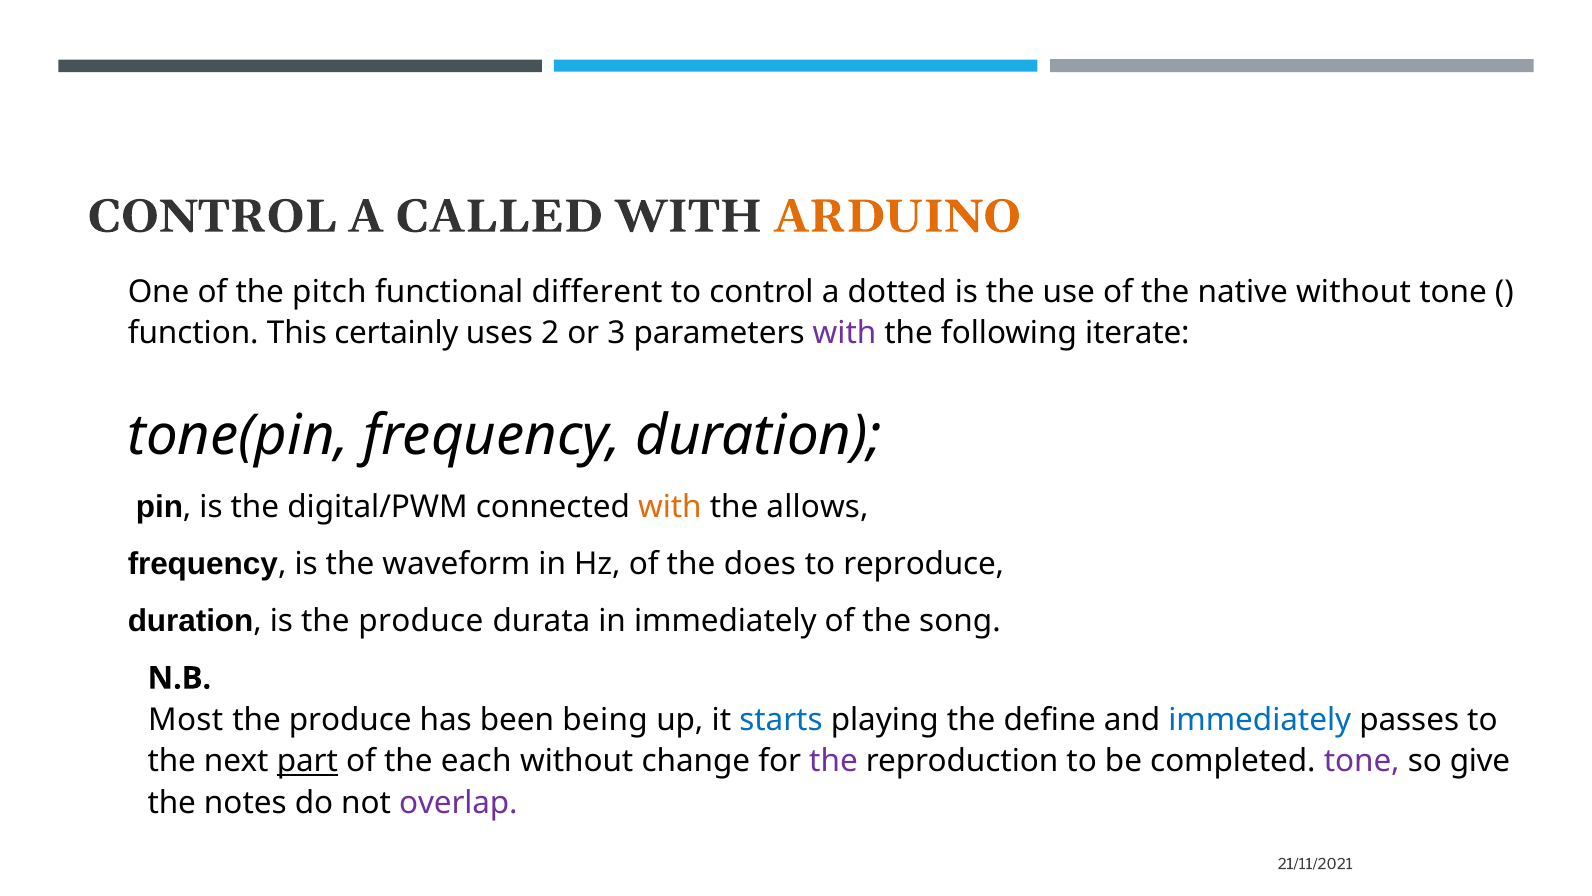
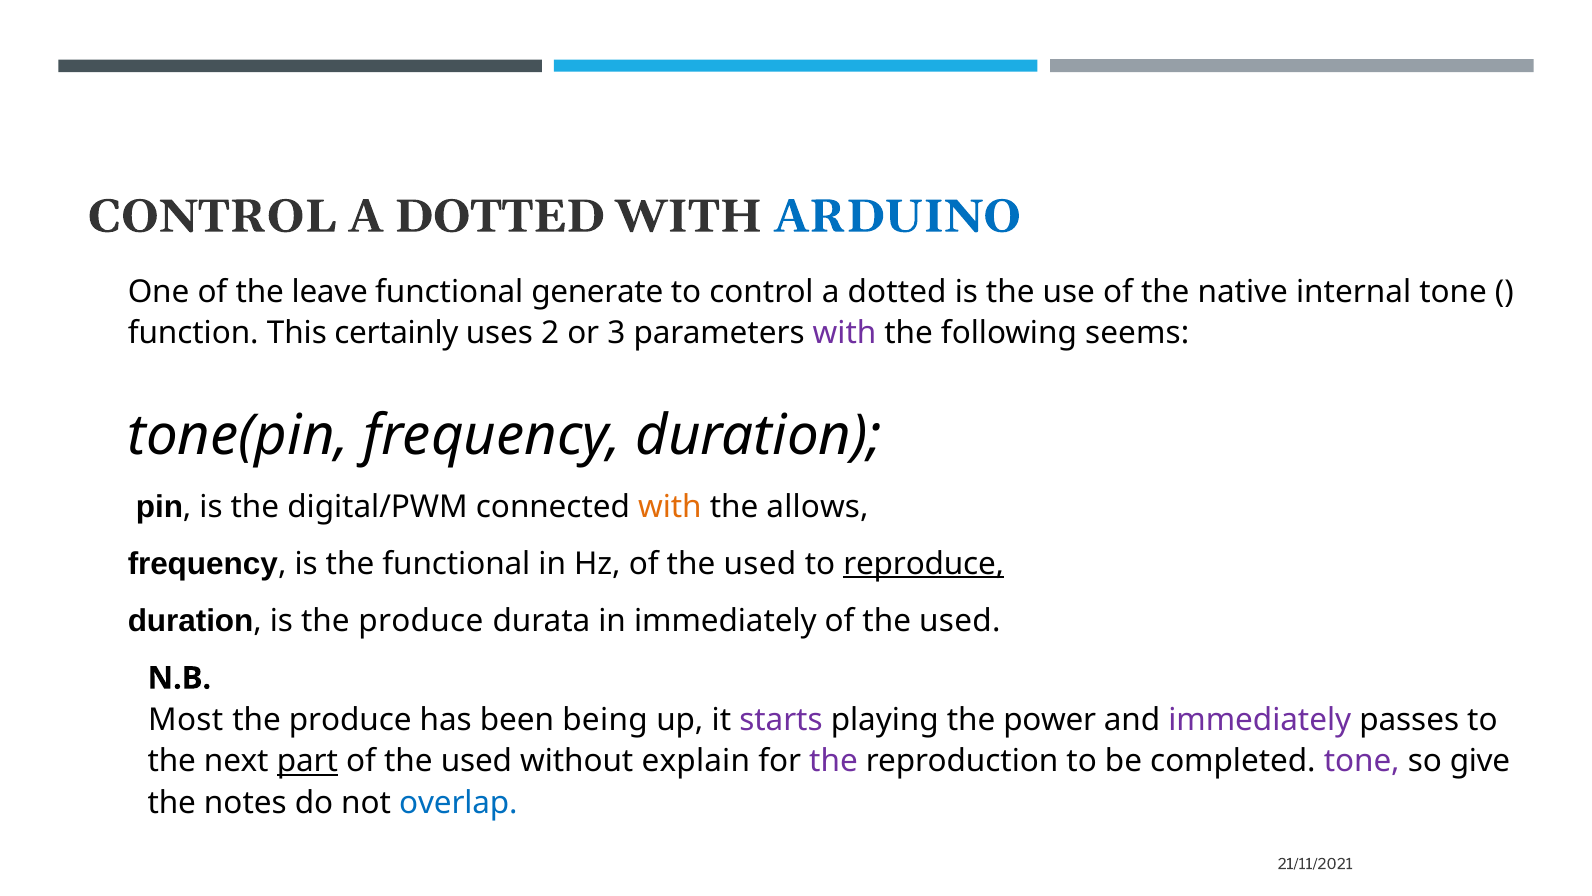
CALLED at (499, 216): CALLED -> DOTTED
ARDUINO colour: orange -> blue
pitch: pitch -> leave
different: different -> generate
native without: without -> internal
iterate: iterate -> seems
the waveform: waveform -> functional
Hz of the does: does -> used
reproduce underline: none -> present
song at (960, 621): song -> used
starts colour: blue -> purple
define: define -> power
immediately at (1260, 719) colour: blue -> purple
each at (476, 761): each -> used
change: change -> explain
overlap colour: purple -> blue
